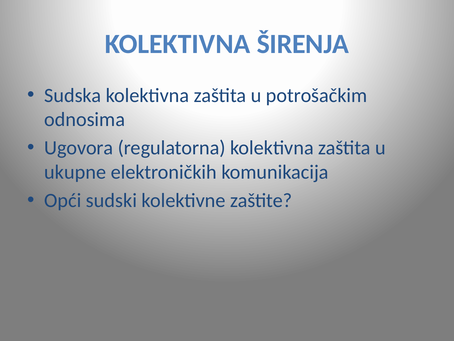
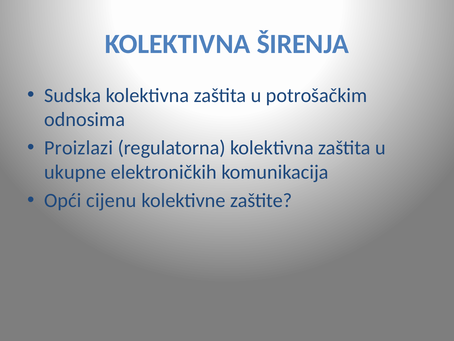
Ugovora: Ugovora -> Proizlazi
sudski: sudski -> cijenu
